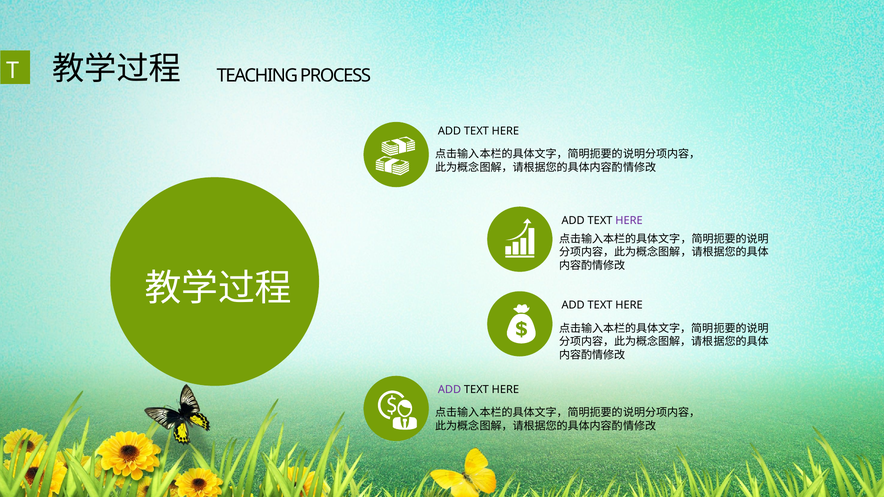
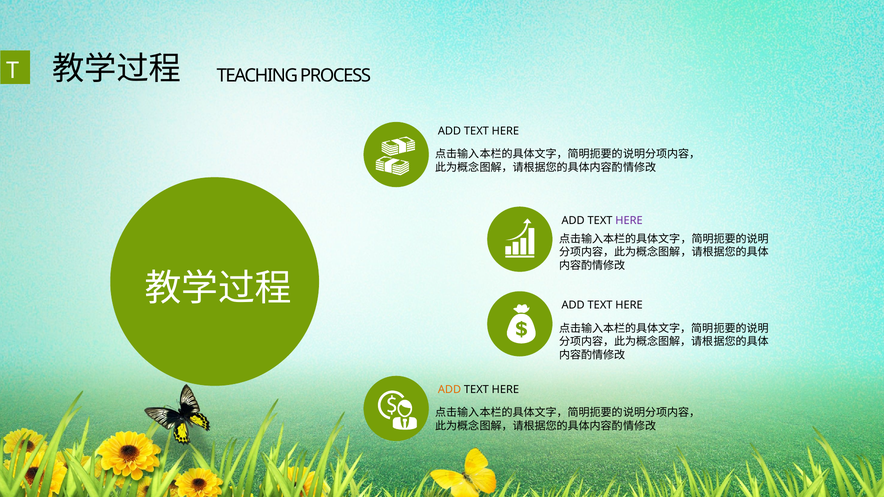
ADD at (450, 390) colour: purple -> orange
